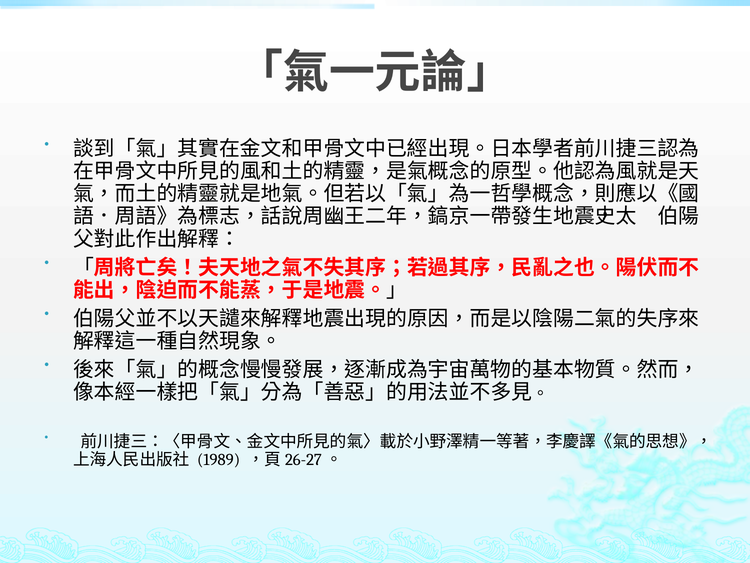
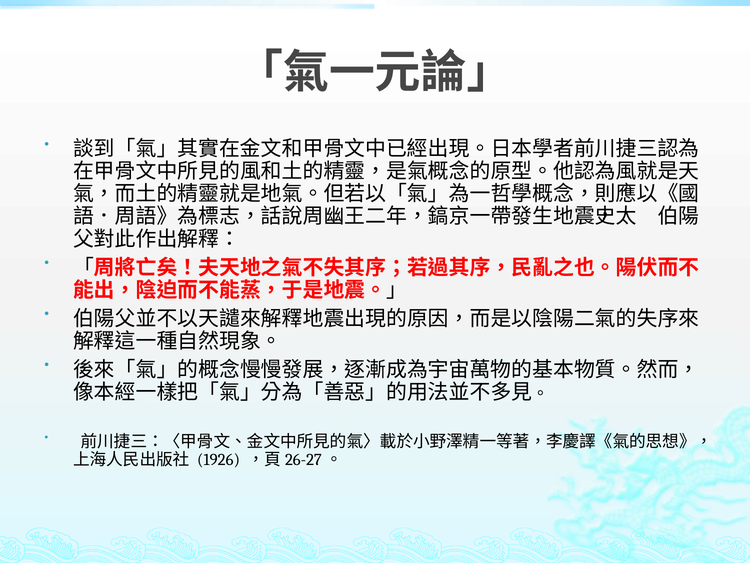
1989: 1989 -> 1926
